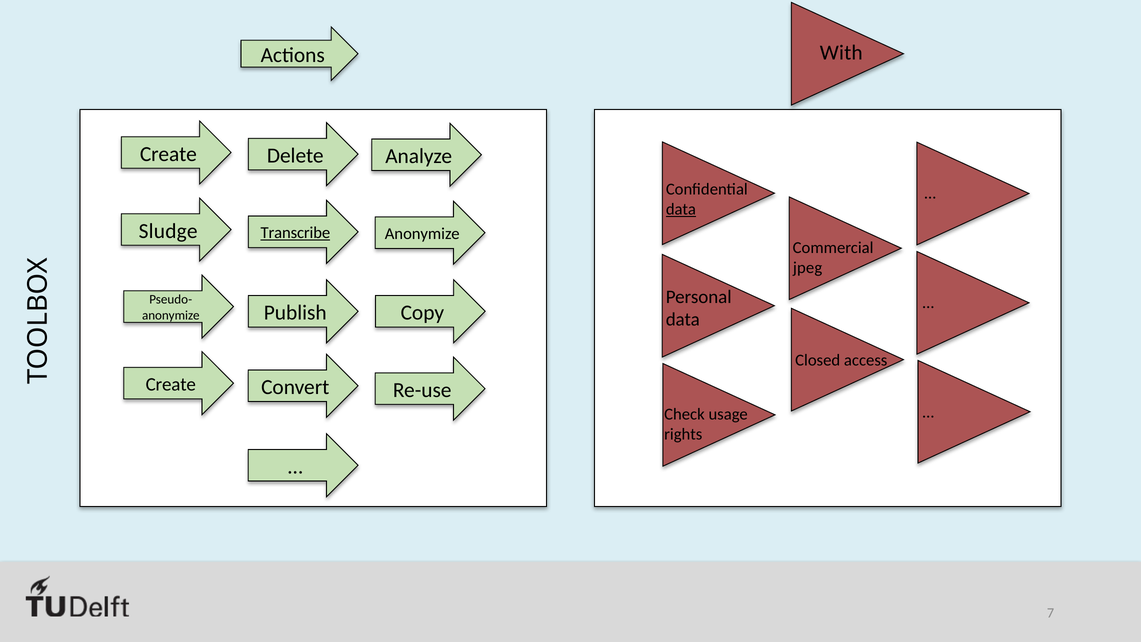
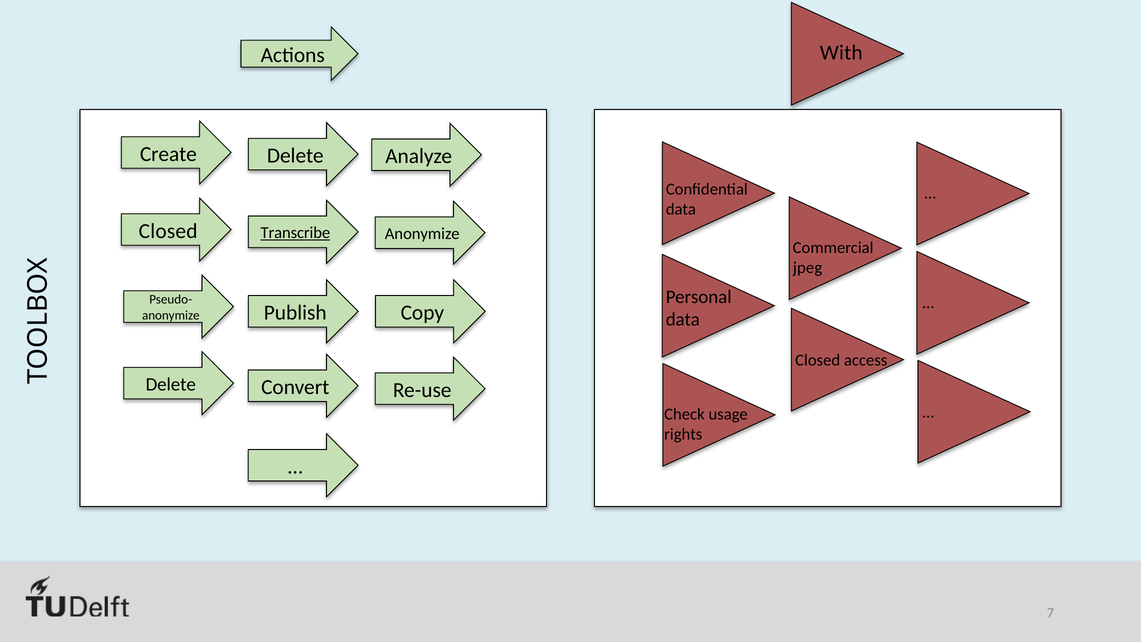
data at (681, 209) underline: present -> none
Sludge at (168, 231): Sludge -> Closed
Create at (171, 384): Create -> Delete
